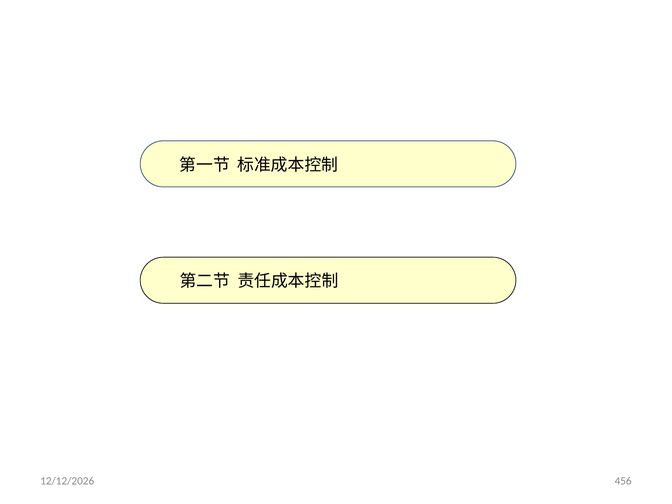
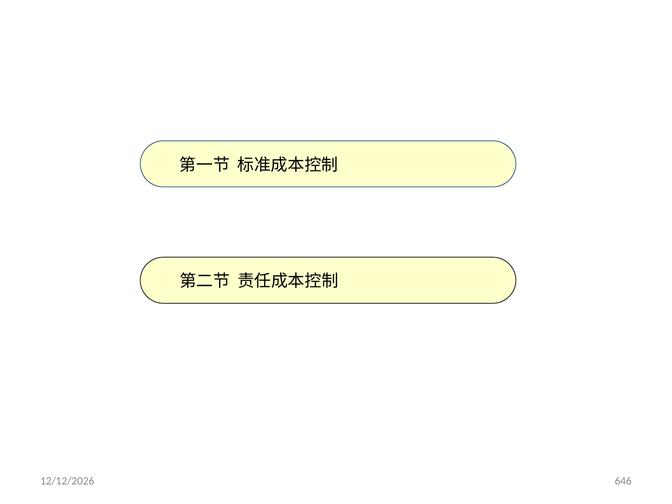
456: 456 -> 646
